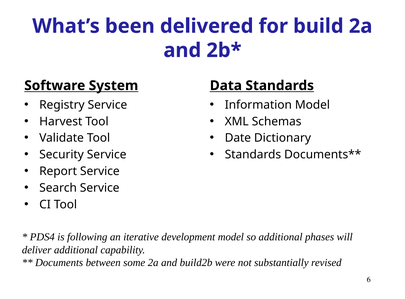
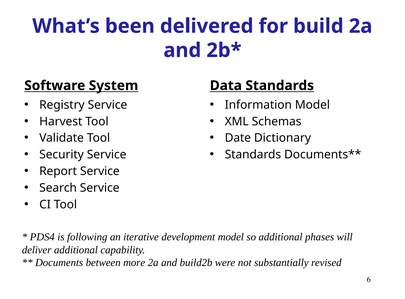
some: some -> more
